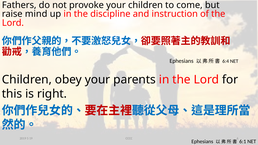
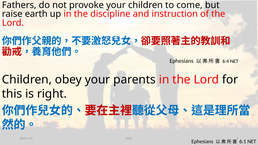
mind: mind -> earth
